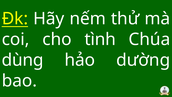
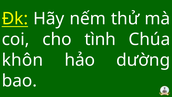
dùng: dùng -> khôn
